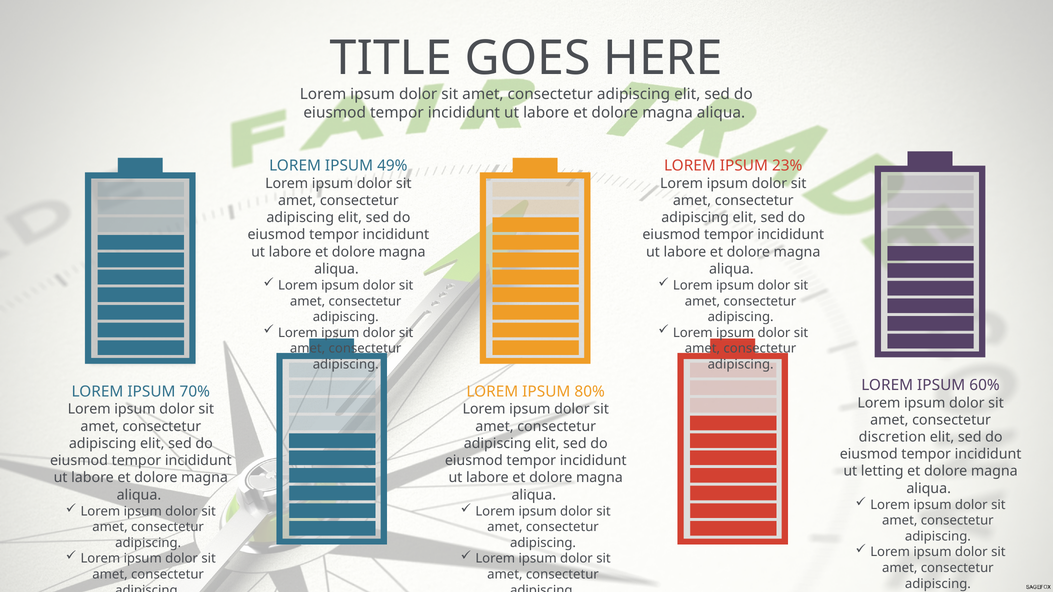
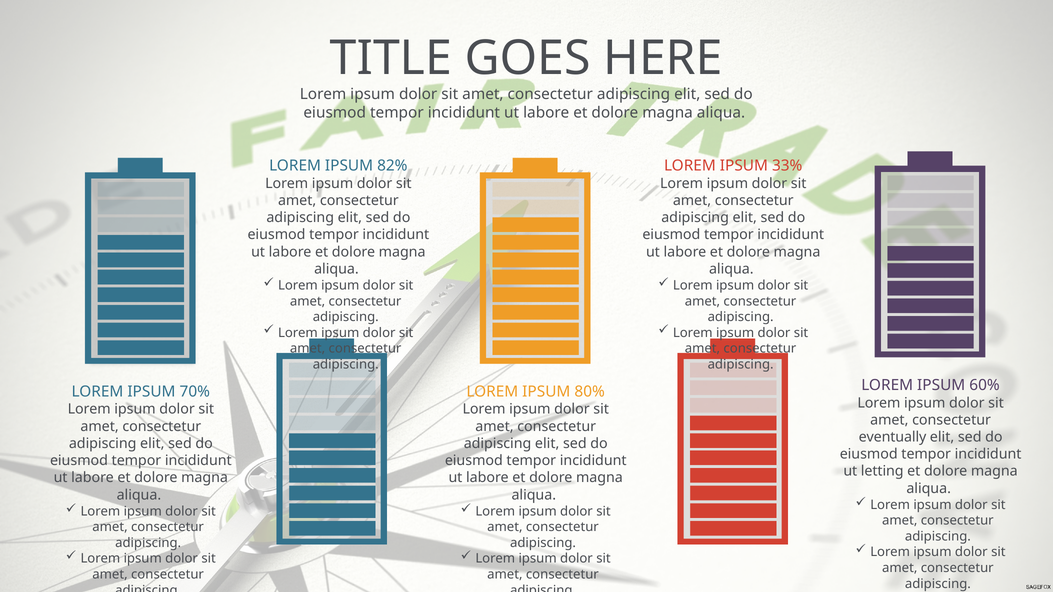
49%: 49% -> 82%
23%: 23% -> 33%
discretion: discretion -> eventually
